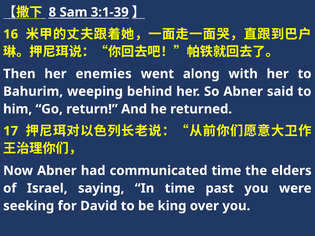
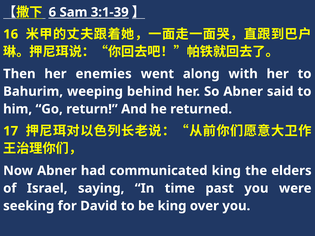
8: 8 -> 6
communicated time: time -> king
